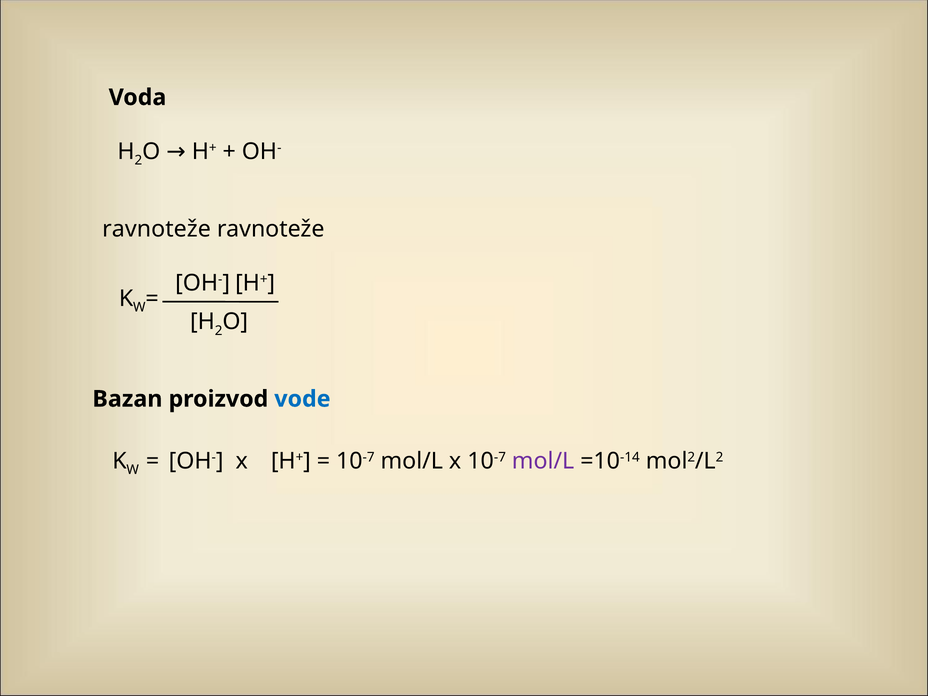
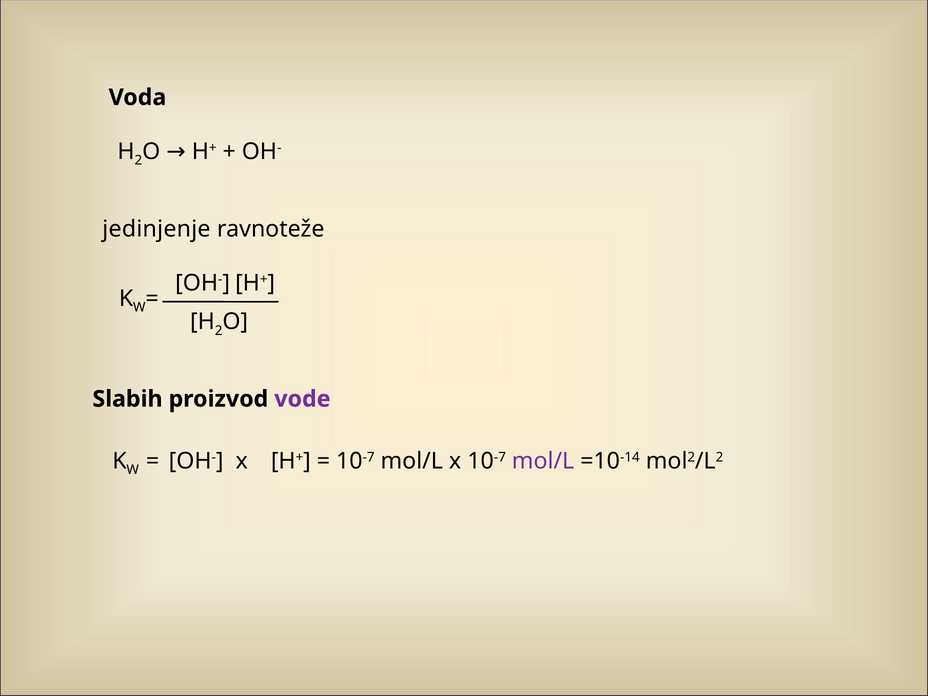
ravnoteže at (157, 229): ravnoteže -> jedinjenje
Bazan: Bazan -> Slabih
vode colour: blue -> purple
